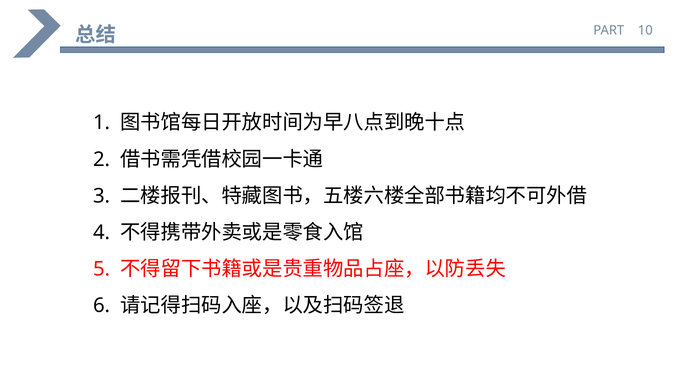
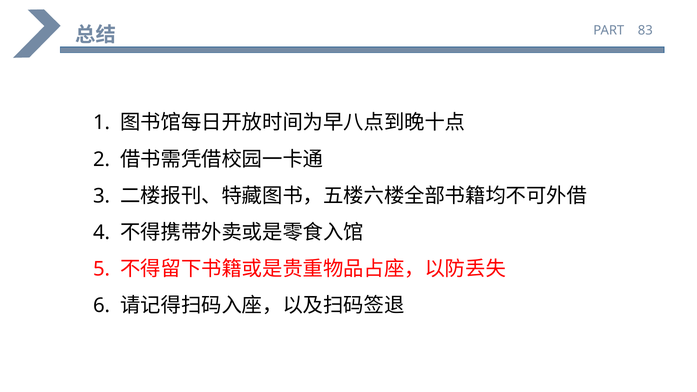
10: 10 -> 83
